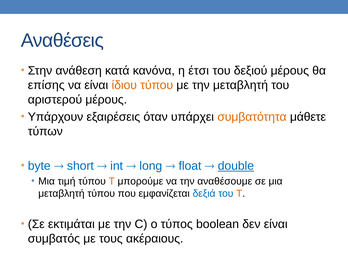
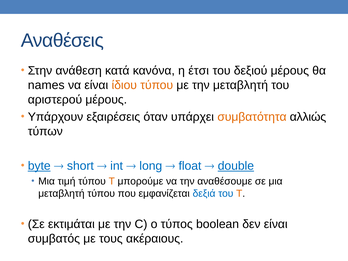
επίσης: επίσης -> names
μάθετε: μάθετε -> αλλιώς
byte underline: none -> present
